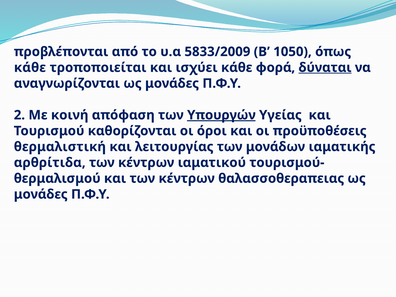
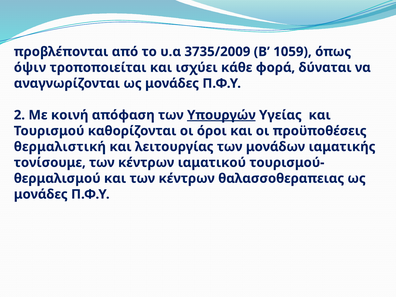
5833/2009: 5833/2009 -> 3735/2009
1050: 1050 -> 1059
κάθε at (30, 68): κάθε -> όψιν
δύναται underline: present -> none
αρθρίτιδα: αρθρίτιδα -> τονίσουμε
